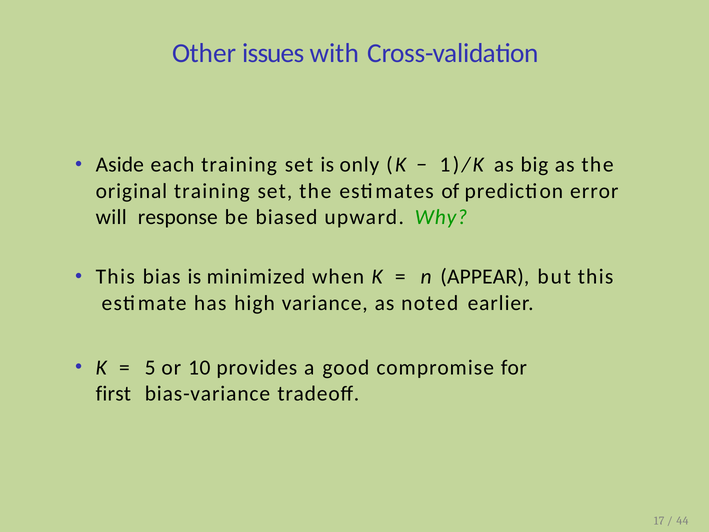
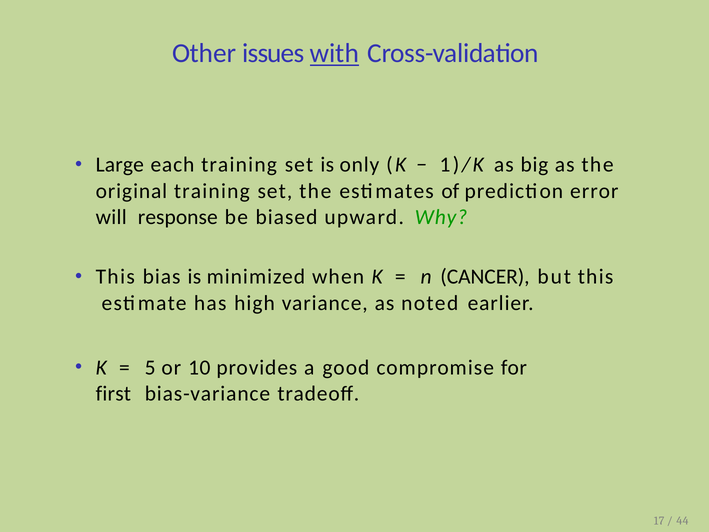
with underline: none -> present
Aside: Aside -> Large
APPEAR: APPEAR -> CANCER
